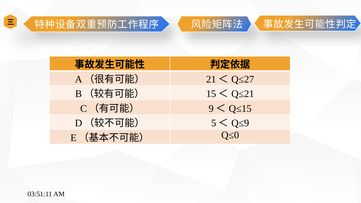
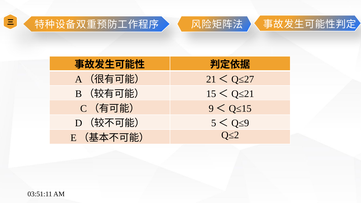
Q≤0: Q≤0 -> Q≤2
